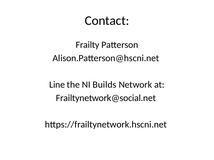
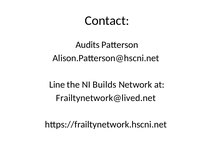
Frailty: Frailty -> Audits
Frailtynetwork@social.net: Frailtynetwork@social.net -> Frailtynetwork@lived.net
